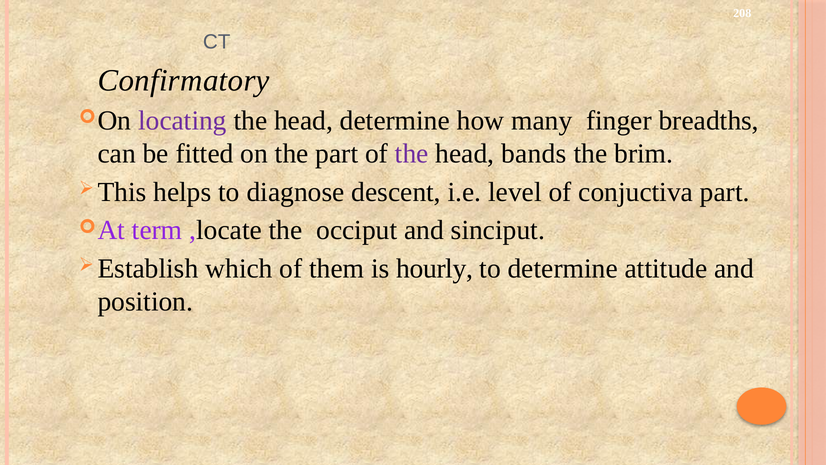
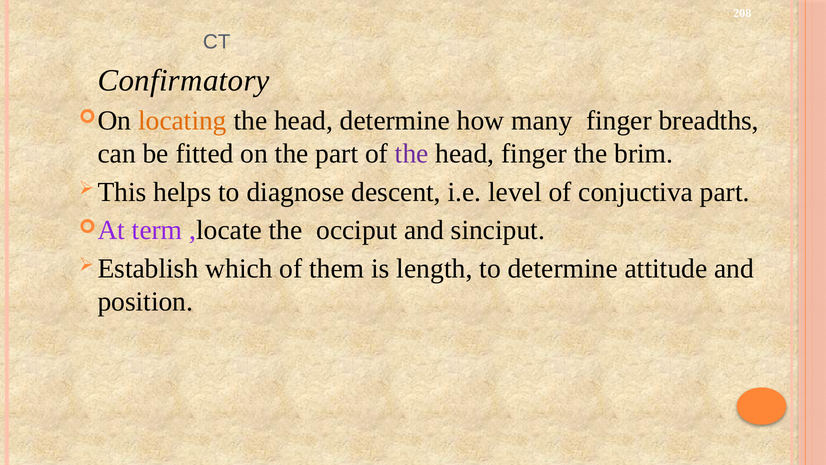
locating colour: purple -> orange
head bands: bands -> finger
hourly: hourly -> length
